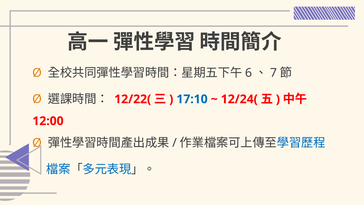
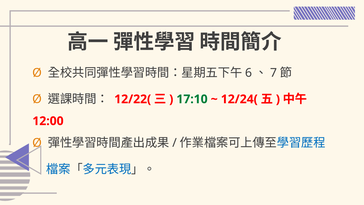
17:10 colour: blue -> green
